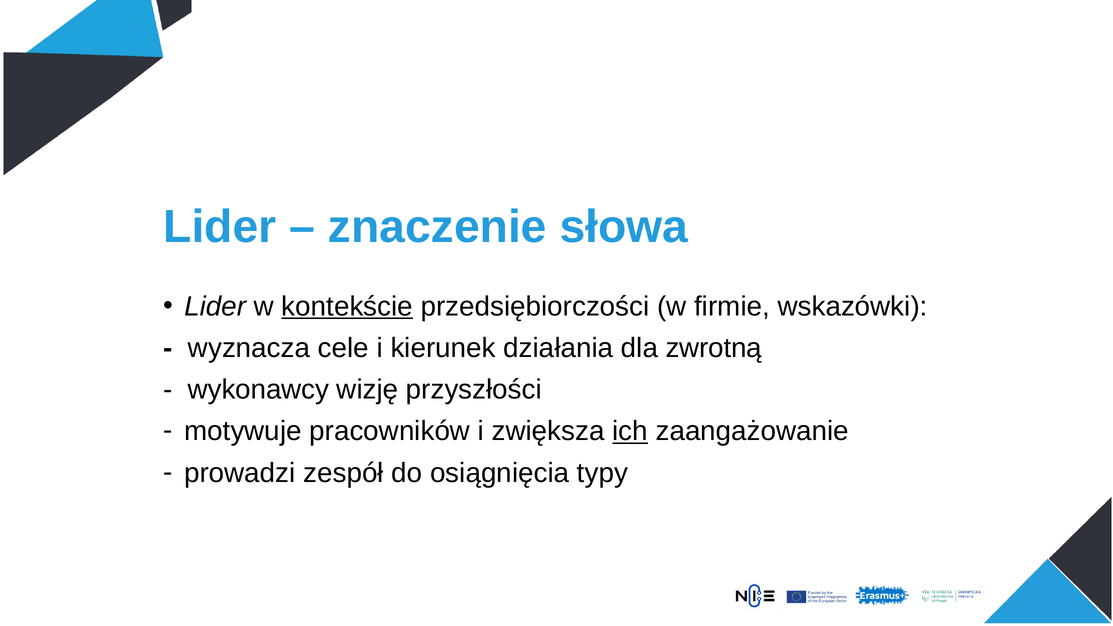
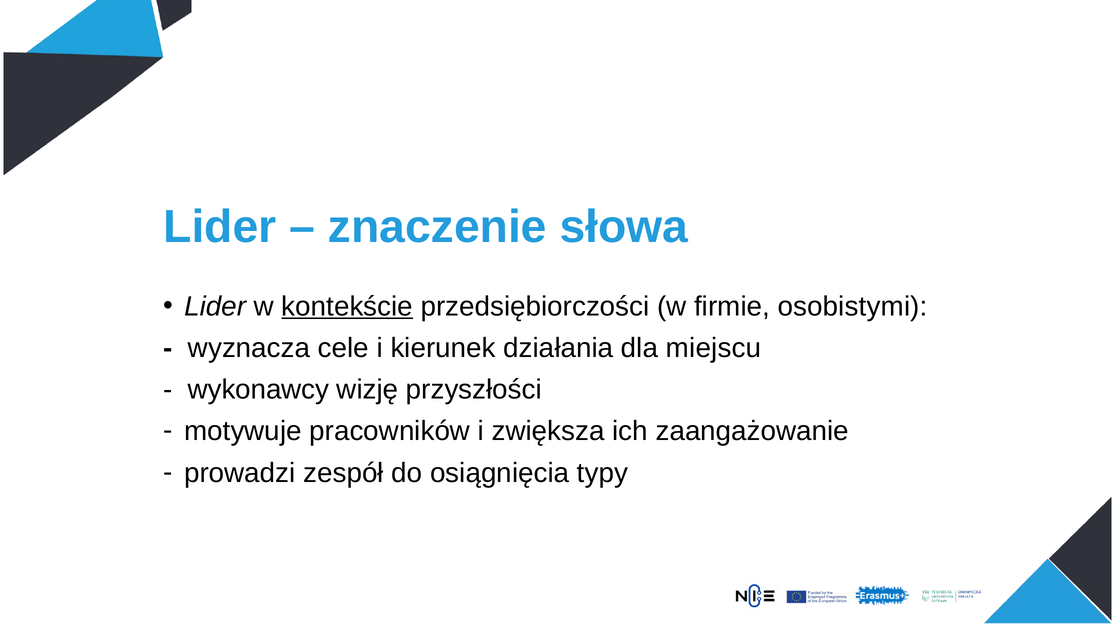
wskazówki: wskazówki -> osobistymi
zwrotną: zwrotną -> miejscu
ich underline: present -> none
